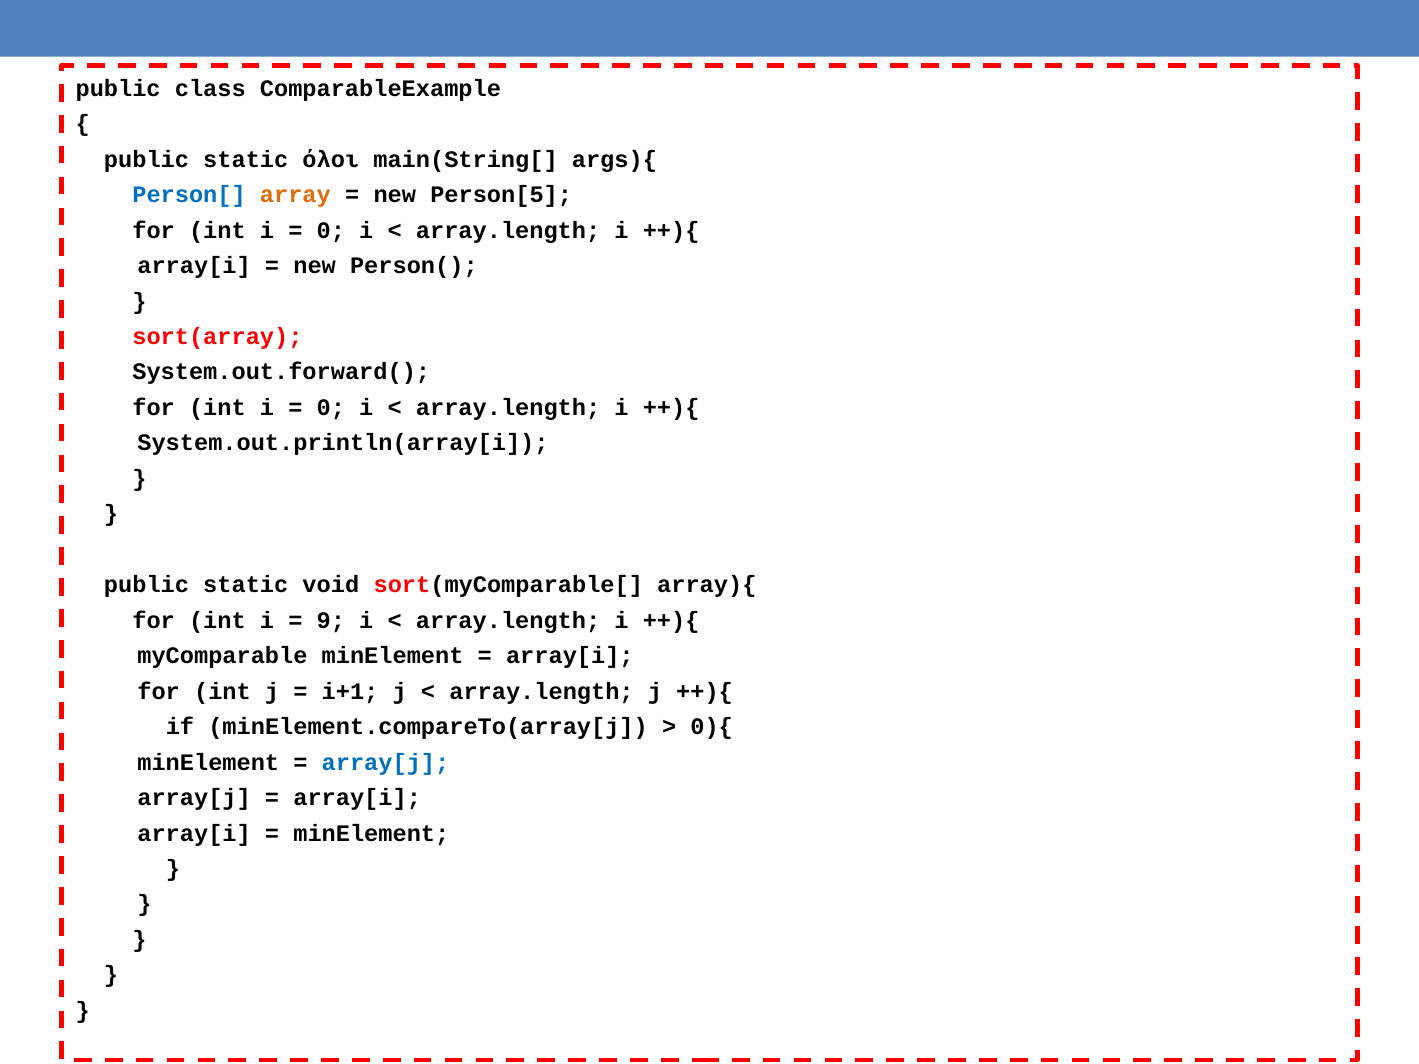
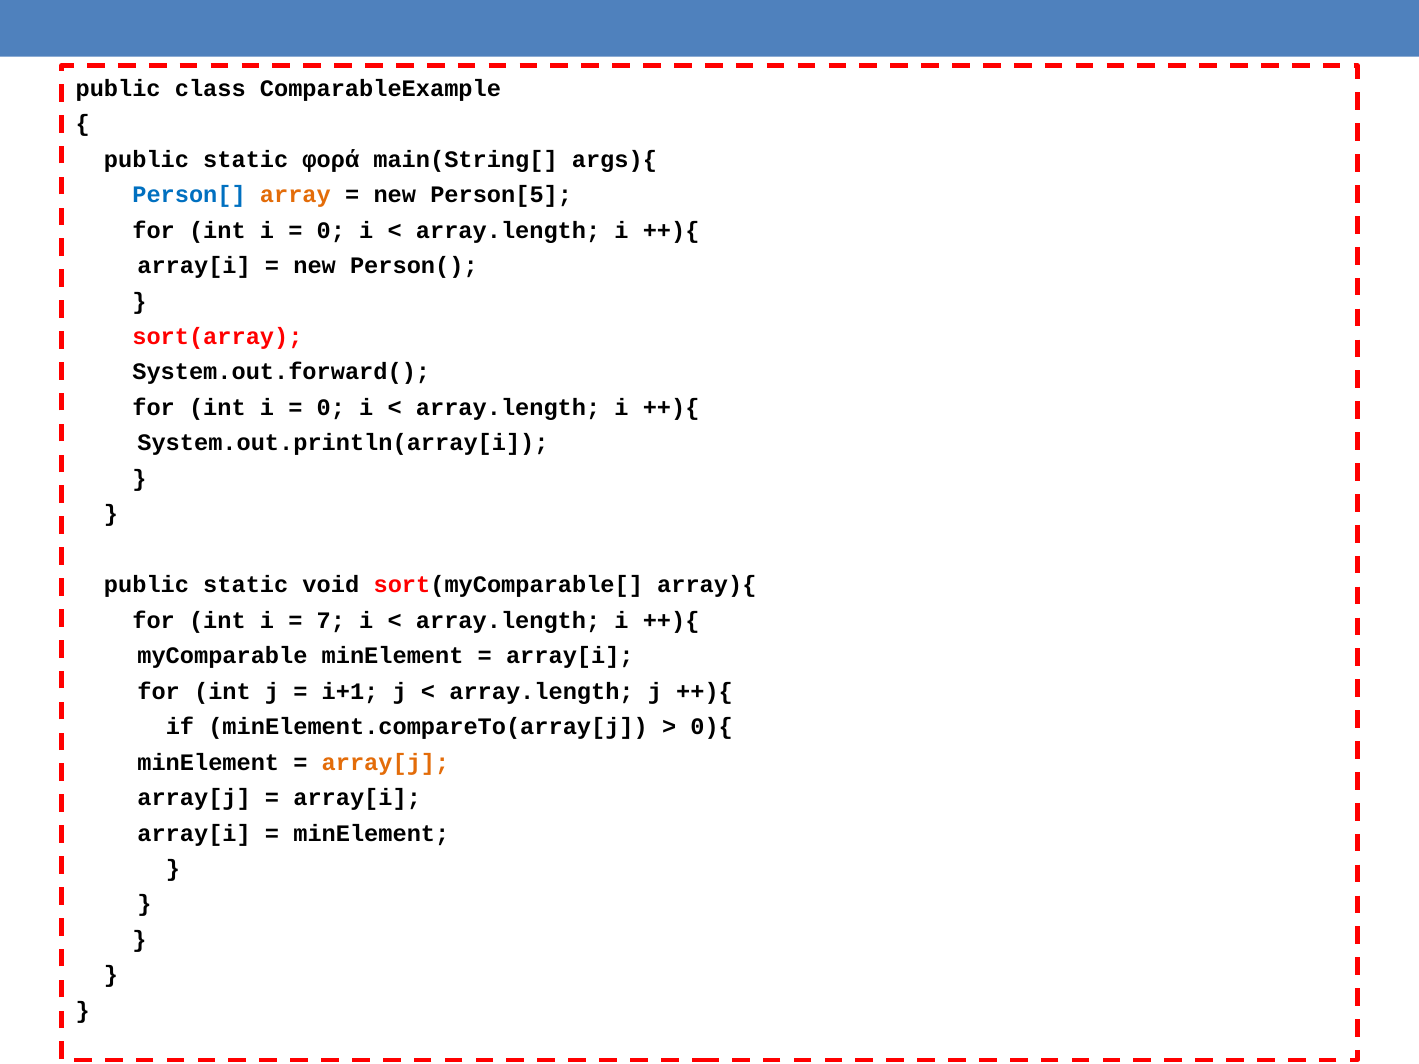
όλοι: όλοι -> φορά
9: 9 -> 7
array[j at (386, 762) colour: blue -> orange
